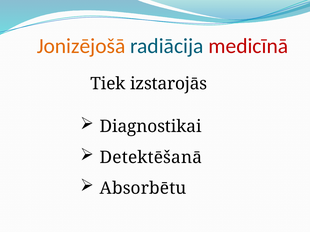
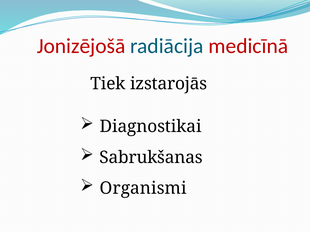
Jonizējošā colour: orange -> red
Detektēšanā: Detektēšanā -> Sabrukšanas
Absorbētu: Absorbētu -> Organismi
